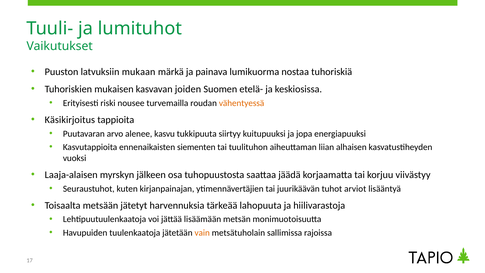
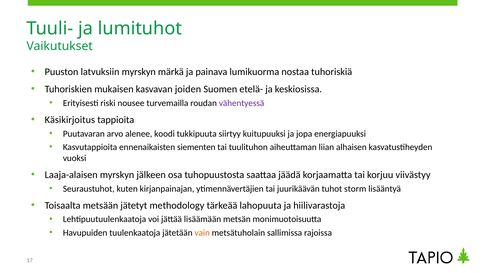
latvuksiin mukaan: mukaan -> myrskyn
vähentyessä colour: orange -> purple
kasvu: kasvu -> koodi
arviot: arviot -> storm
harvennuksia: harvennuksia -> methodology
